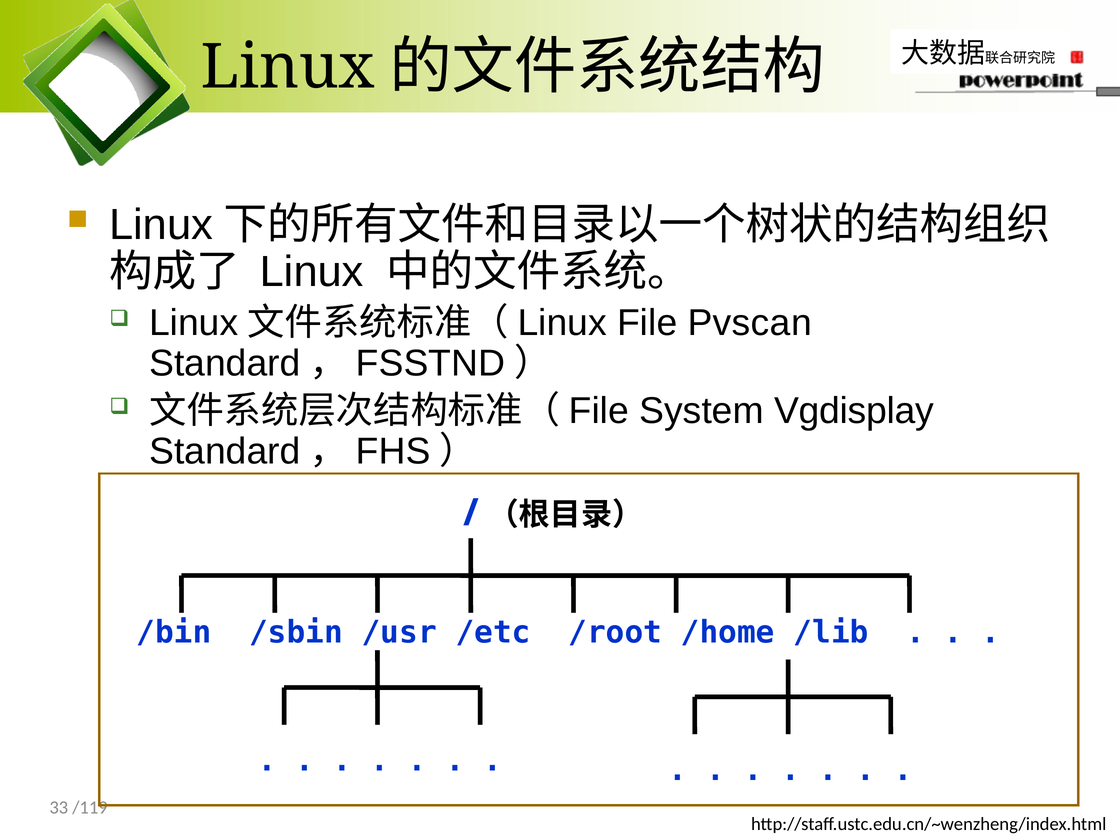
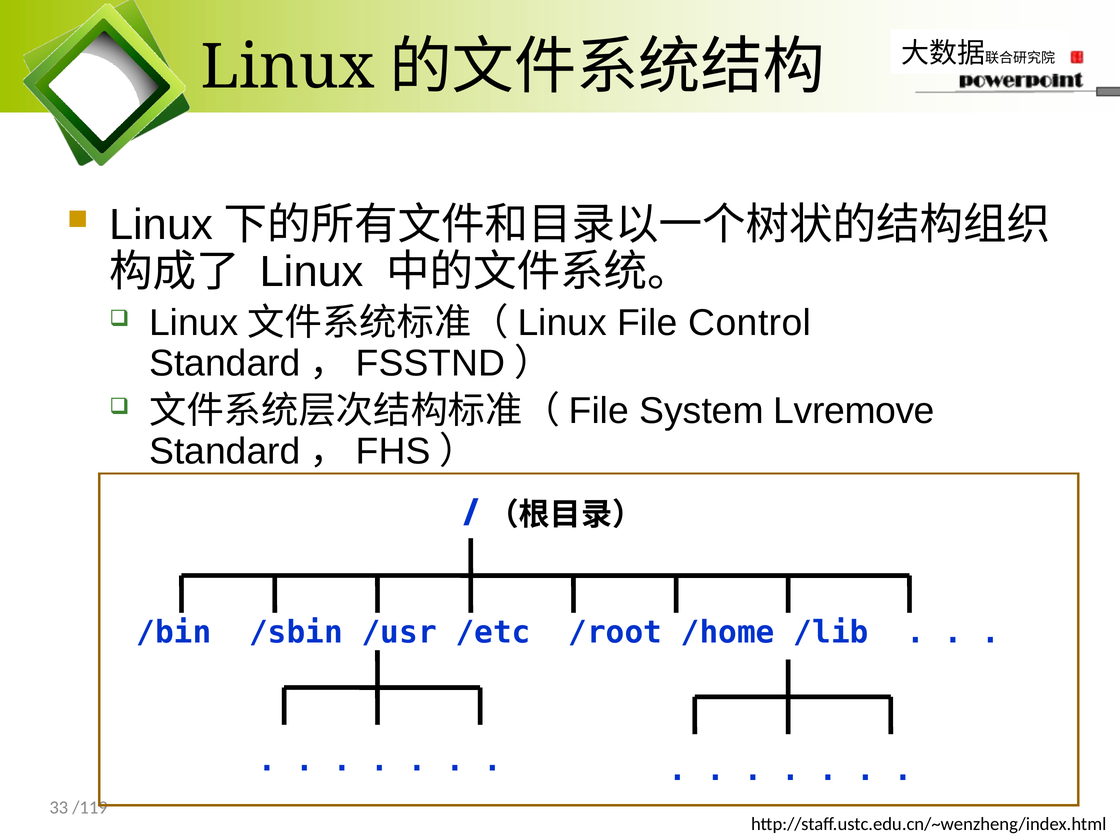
Pvscan: Pvscan -> Control
Vgdisplay: Vgdisplay -> Lvremove
